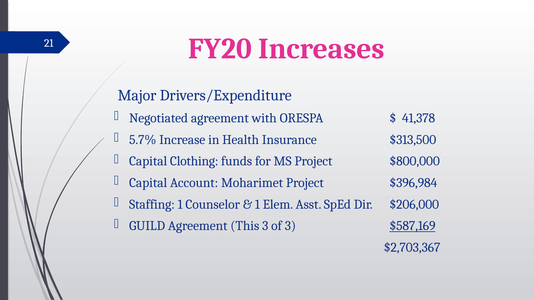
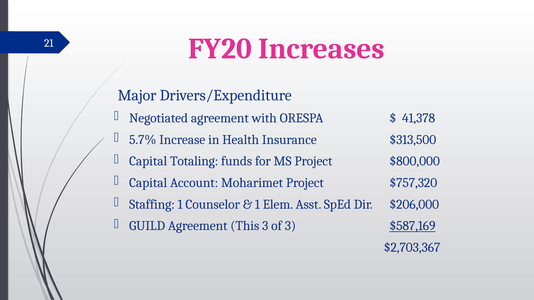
Clothing: Clothing -> Totaling
$396,984: $396,984 -> $757,320
